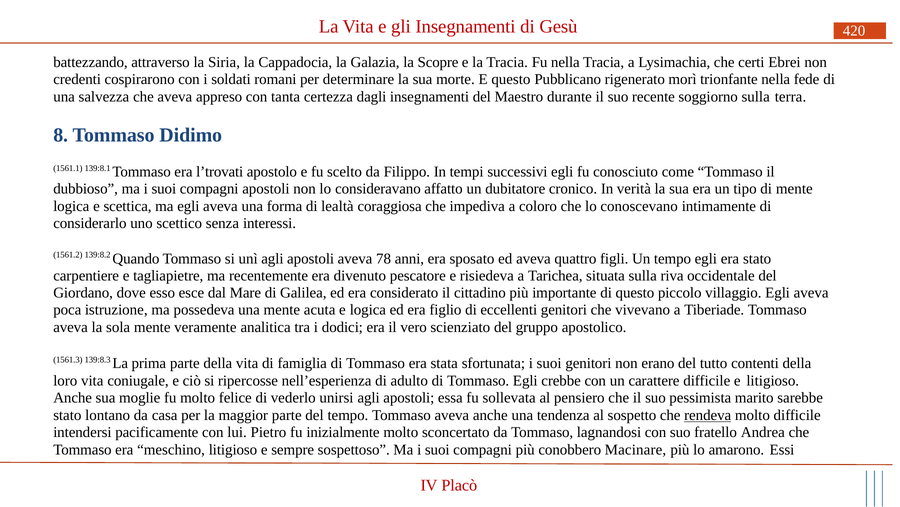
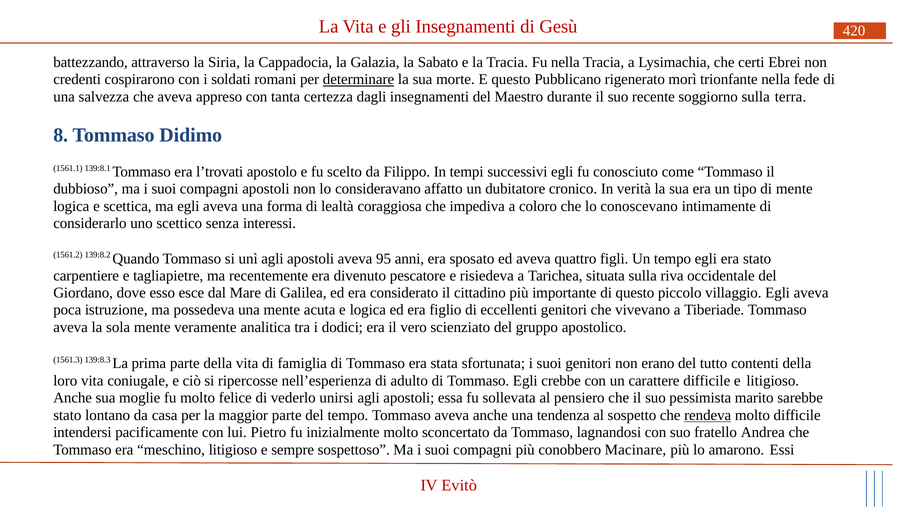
Scopre: Scopre -> Sabato
determinare underline: none -> present
78: 78 -> 95
Placò: Placò -> Evitò
